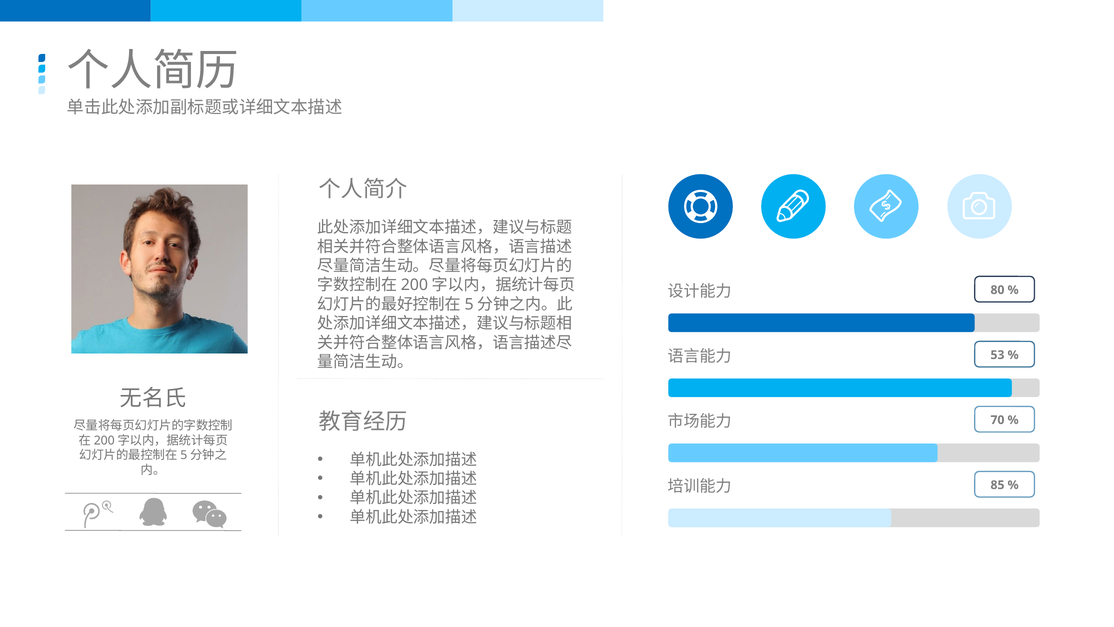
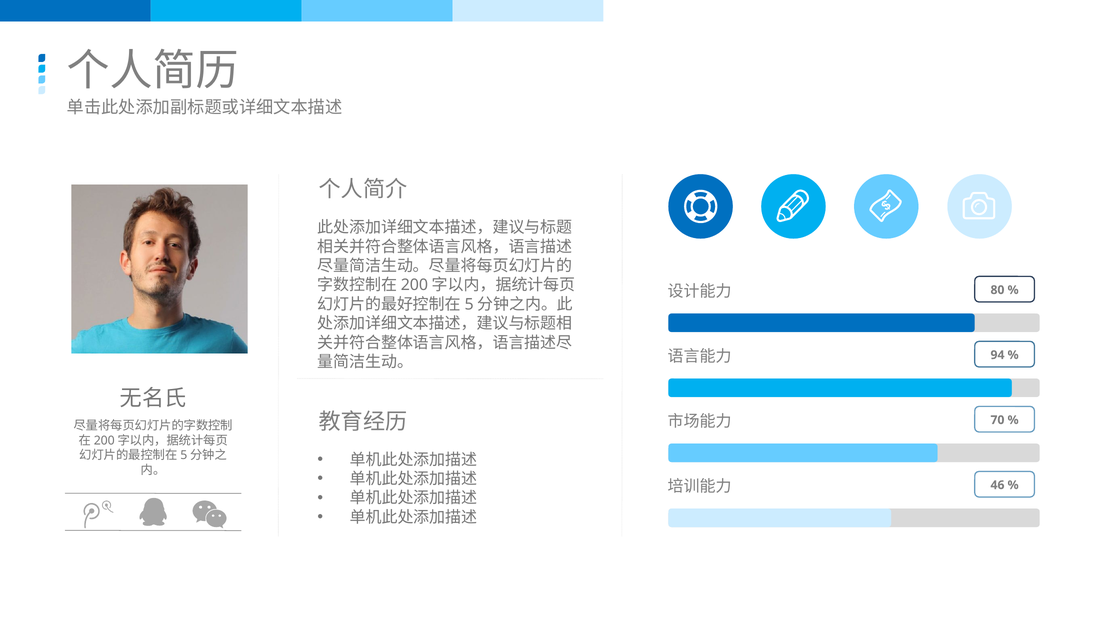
53: 53 -> 94
85: 85 -> 46
